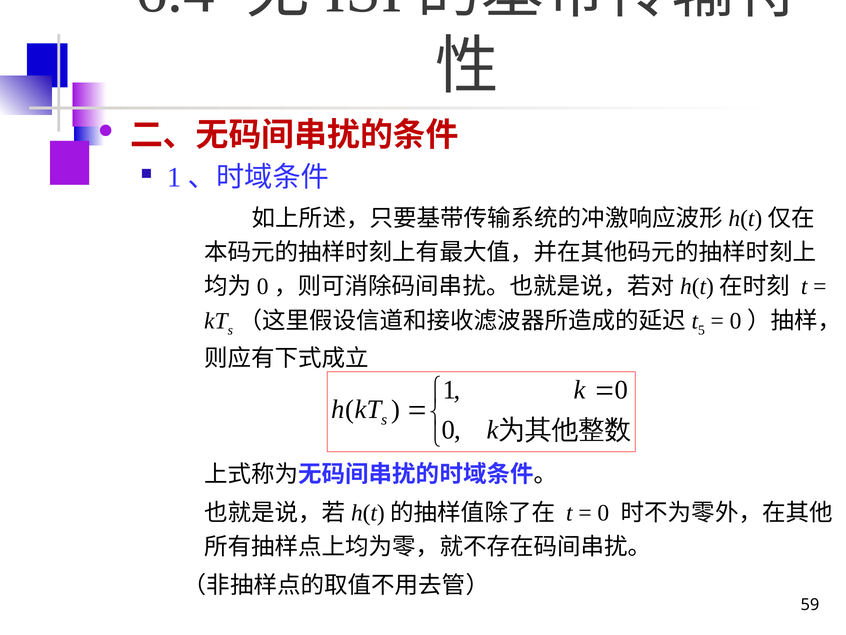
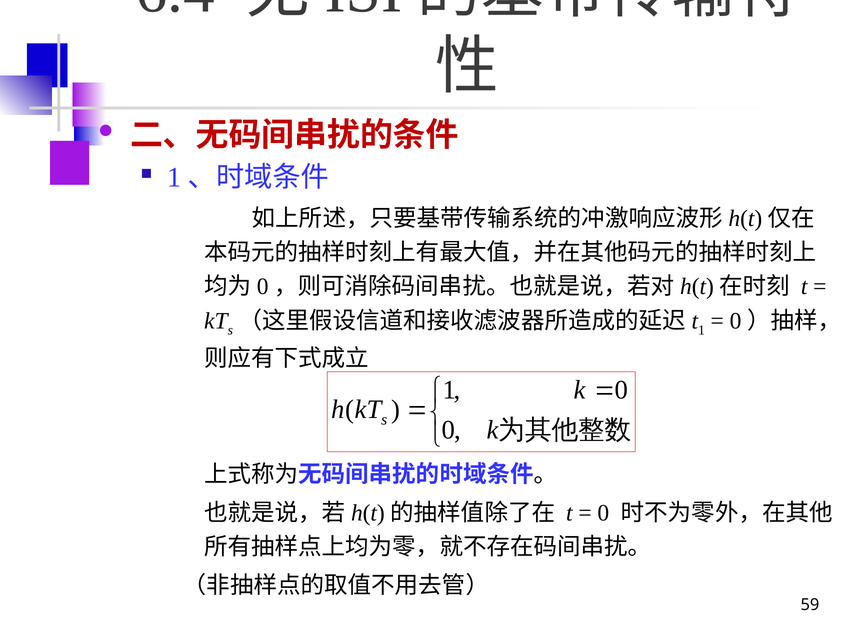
5 at (701, 330): 5 -> 1
